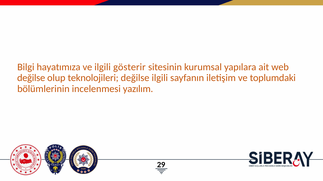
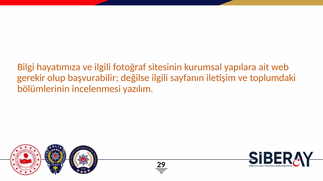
gösterir: gösterir -> fotoğraf
değilse at (31, 78): değilse -> gerekir
teknolojileri: teknolojileri -> başvurabilir
